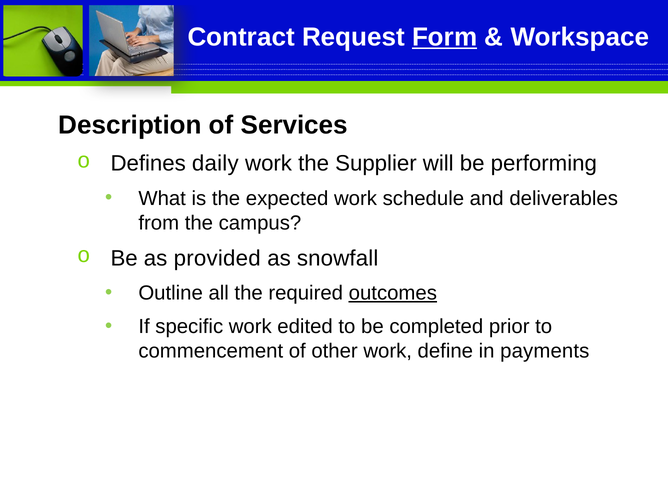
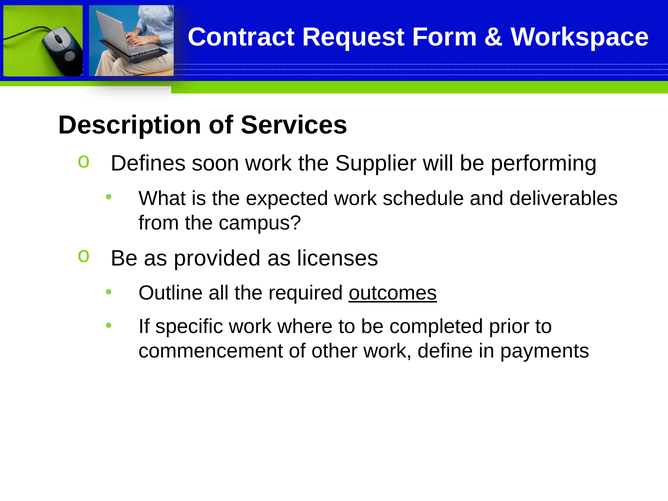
Form underline: present -> none
daily: daily -> soon
snowfall: snowfall -> licenses
edited: edited -> where
